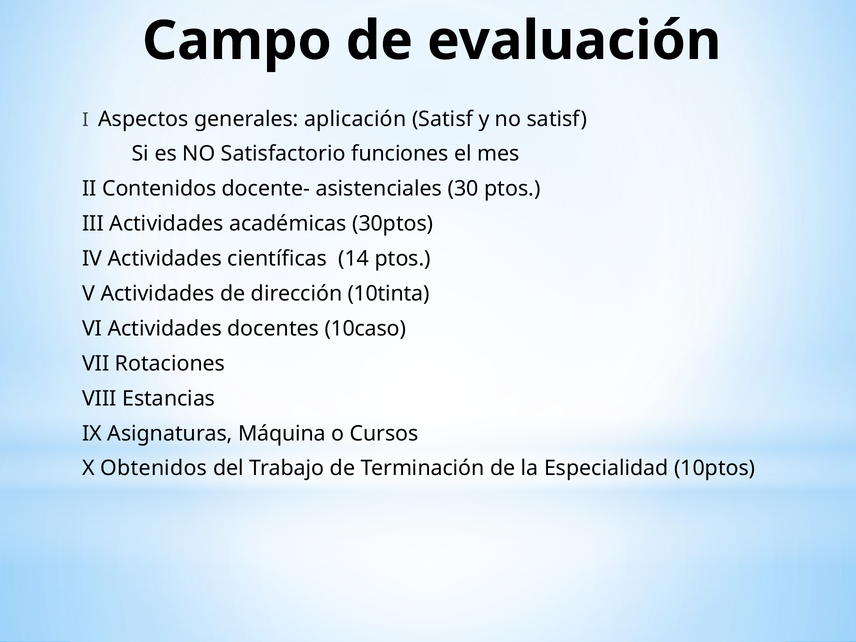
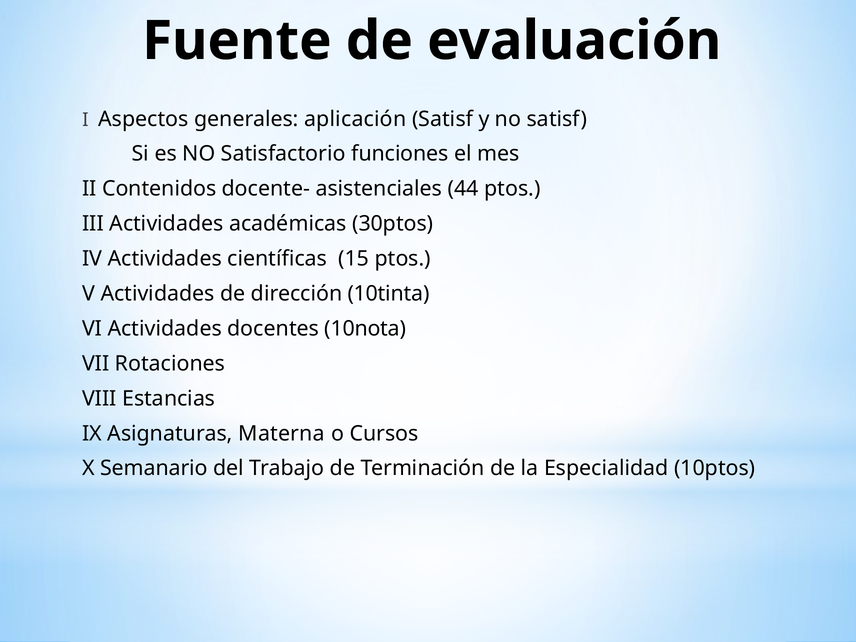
Campo: Campo -> Fuente
30: 30 -> 44
14: 14 -> 15
10caso: 10caso -> 10nota
Máquina: Máquina -> Materna
Obtenidos: Obtenidos -> Semanario
